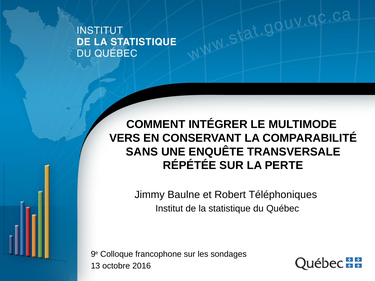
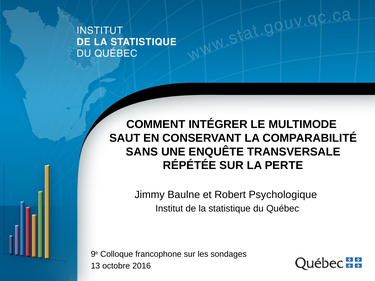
VERS: VERS -> SAUT
Téléphoniques: Téléphoniques -> Psychologique
